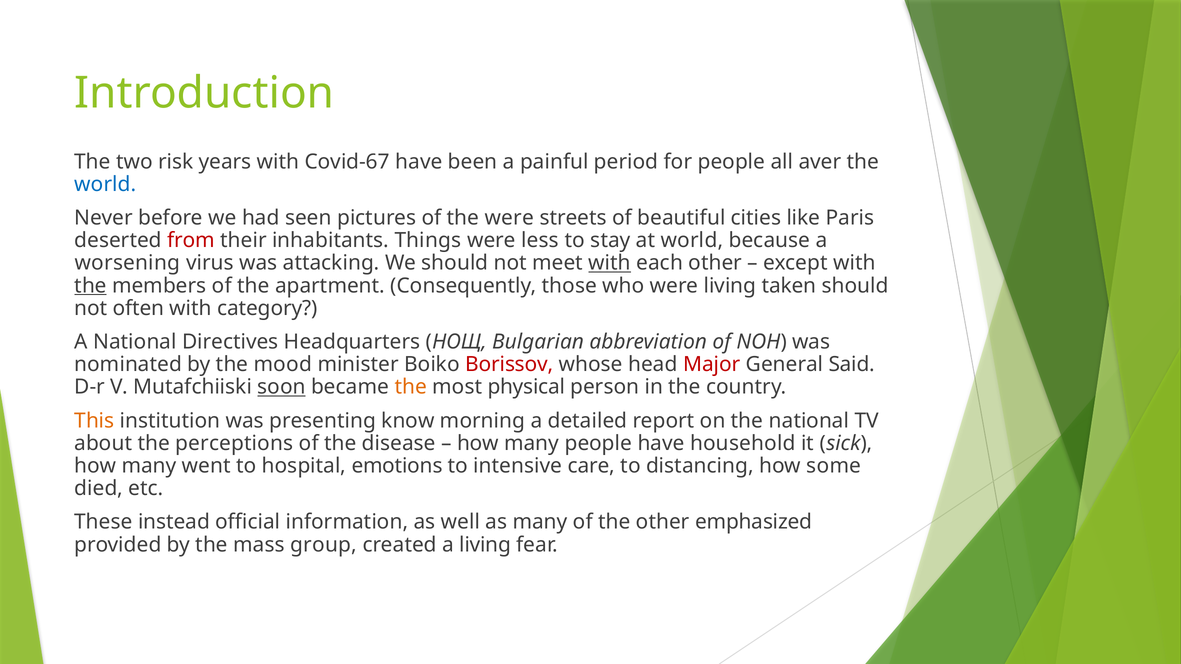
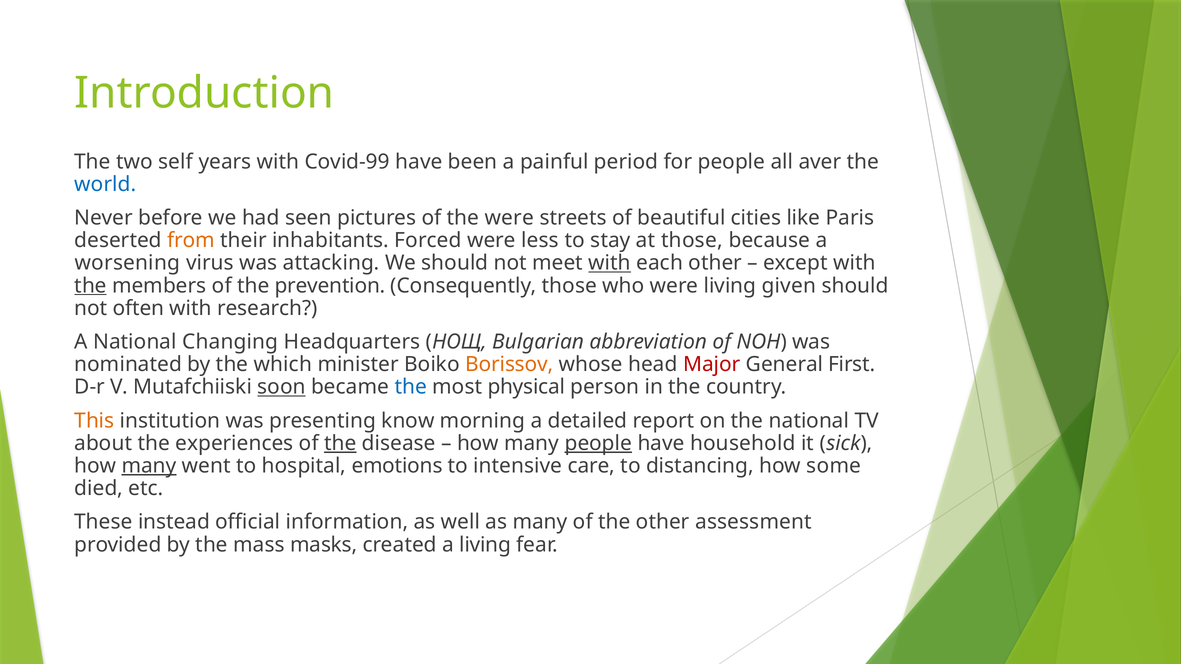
risk: risk -> self
Covid-67: Covid-67 -> Covid-99
from colour: red -> orange
Things: Things -> Forced
at world: world -> those
apartment: apartment -> prevention
taken: taken -> given
category: category -> research
Directives: Directives -> Changing
mood: mood -> which
Borissov colour: red -> orange
Said: Said -> First
the at (411, 387) colour: orange -> blue
perceptions: perceptions -> experiences
the at (340, 443) underline: none -> present
people at (598, 443) underline: none -> present
many at (149, 466) underline: none -> present
emphasized: emphasized -> assessment
group: group -> masks
